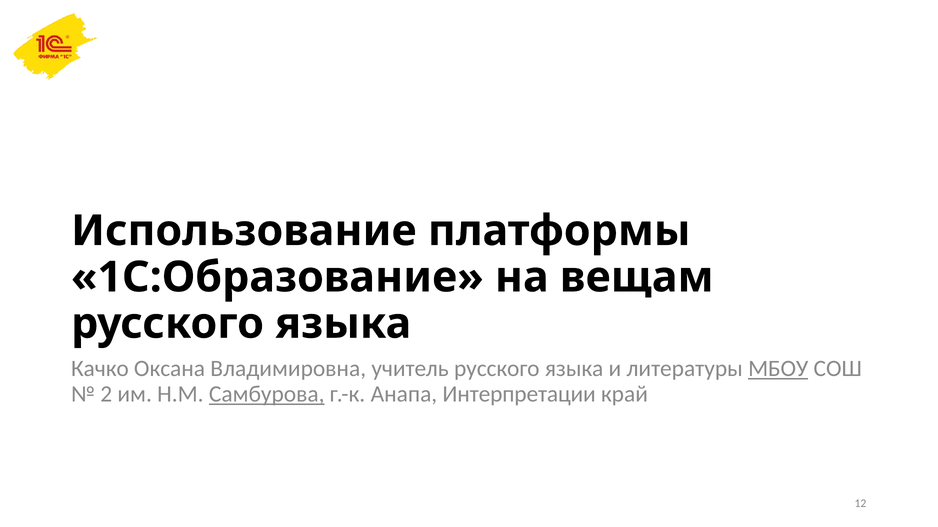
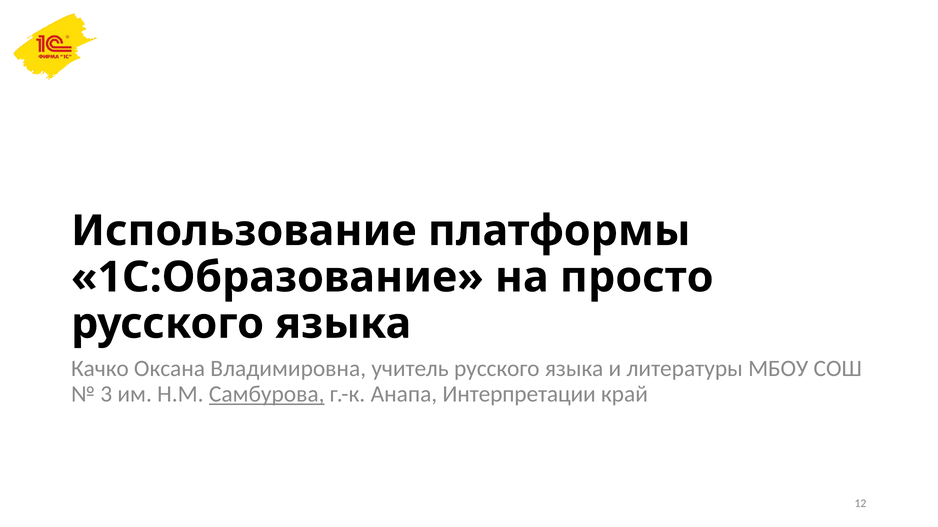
вещам: вещам -> просто
МБОУ underline: present -> none
2: 2 -> 3
